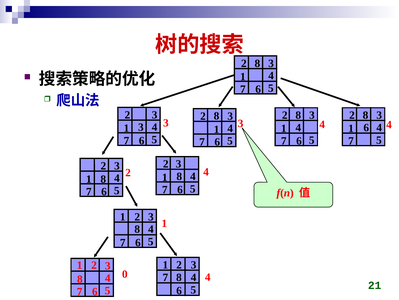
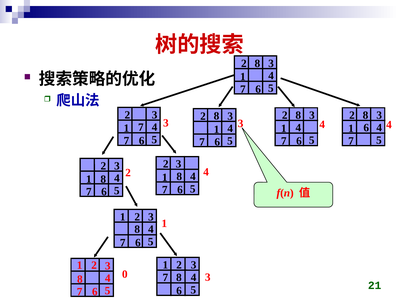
1 3: 3 -> 7
0 4: 4 -> 3
